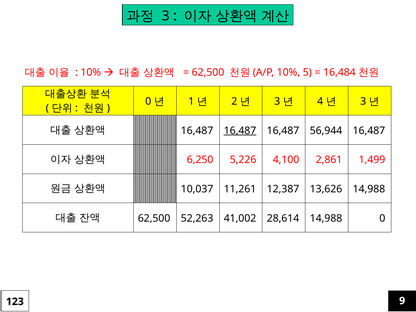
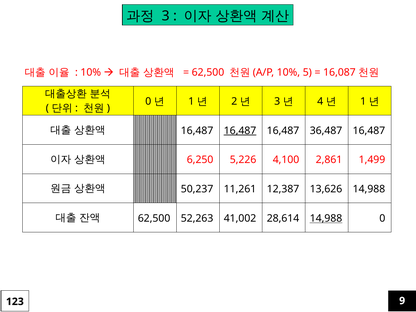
16,484: 16,484 -> 16,087
3 at (363, 101): 3 -> 1
56,944: 56,944 -> 36,487
10,037: 10,037 -> 50,237
14,988 at (326, 218) underline: none -> present
